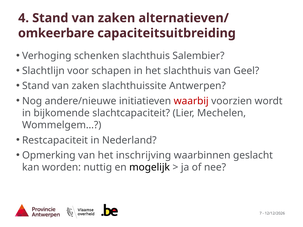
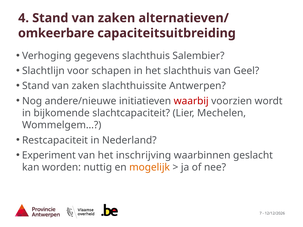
schenken: schenken -> gegevens
Opmerking: Opmerking -> Experiment
mogelijk colour: black -> orange
